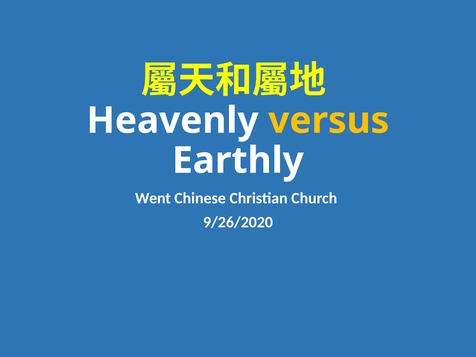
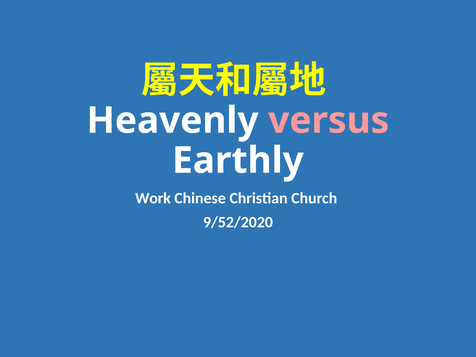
versus colour: yellow -> pink
Went: Went -> Work
9/26/2020: 9/26/2020 -> 9/52/2020
